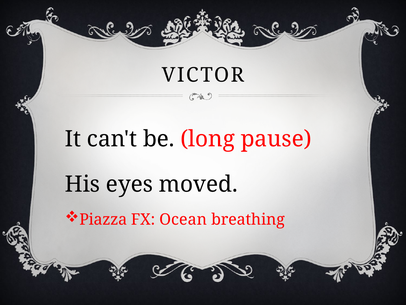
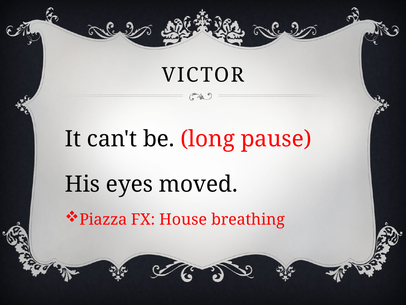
Ocean: Ocean -> House
